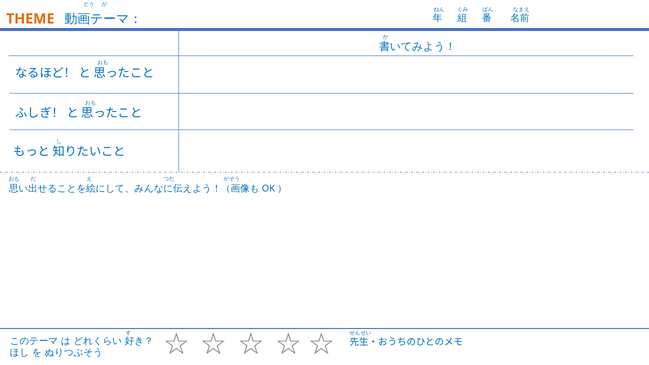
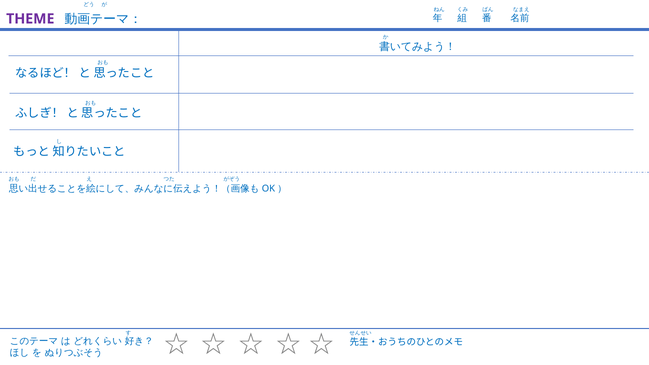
THEME colour: orange -> purple
